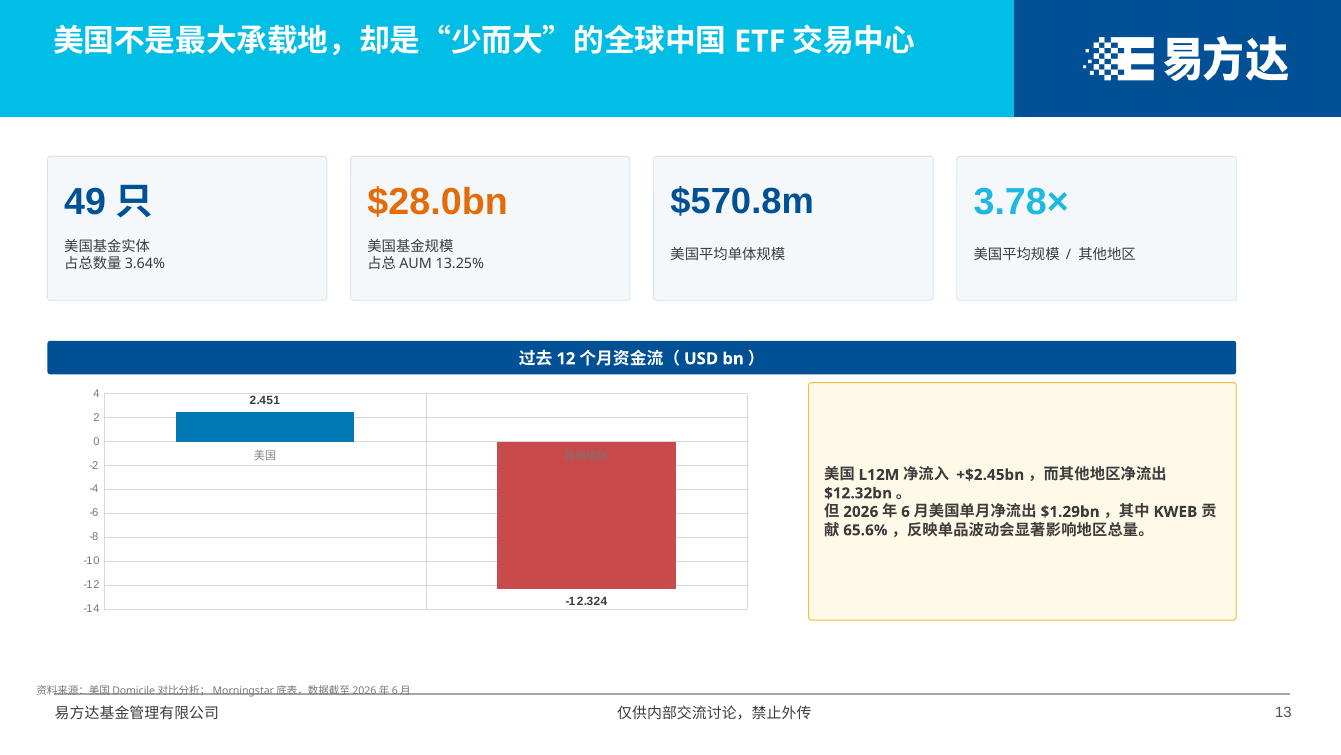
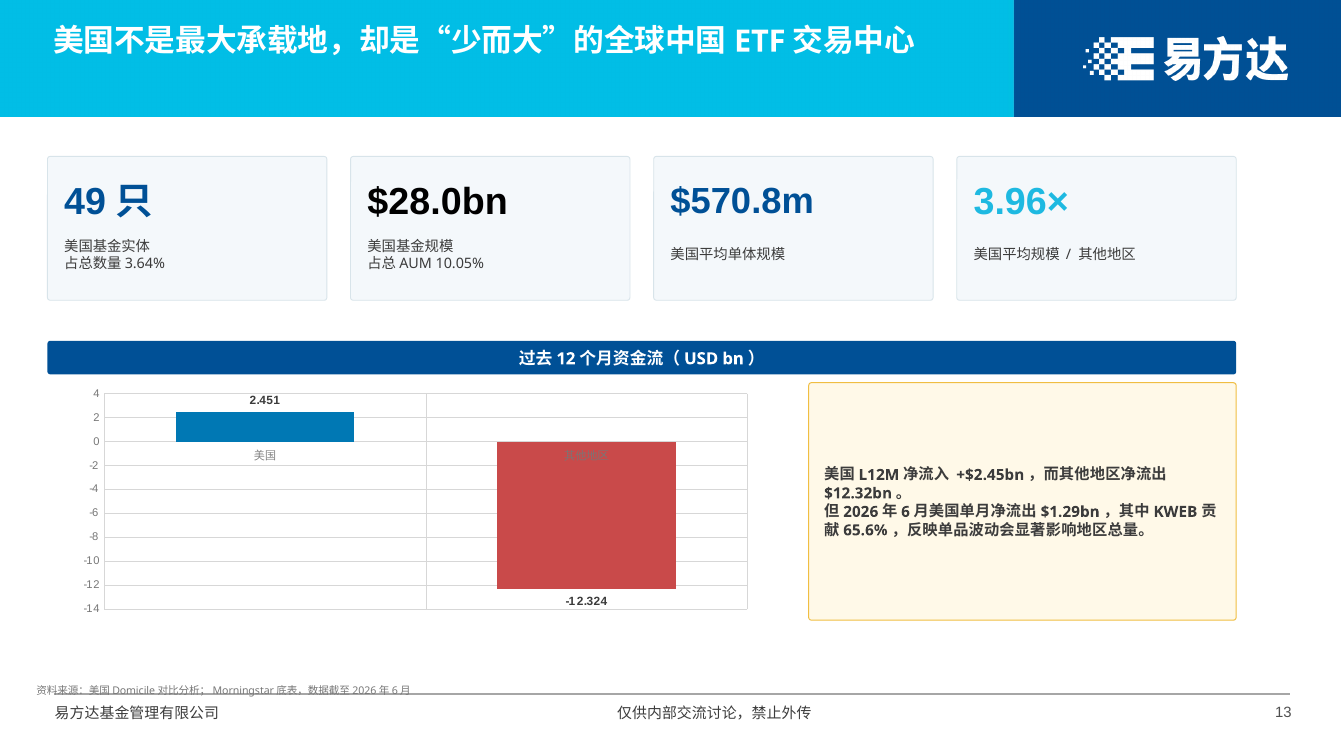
$28.0bn colour: orange -> black
3.78×: 3.78× -> 3.96×
13.25%: 13.25% -> 10.05%
